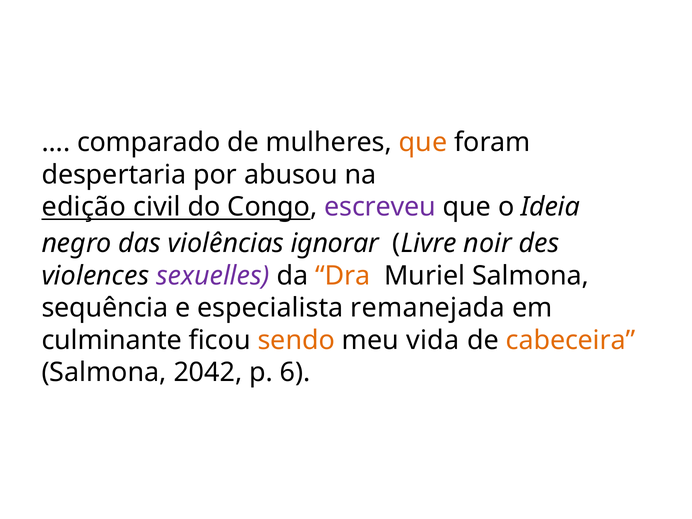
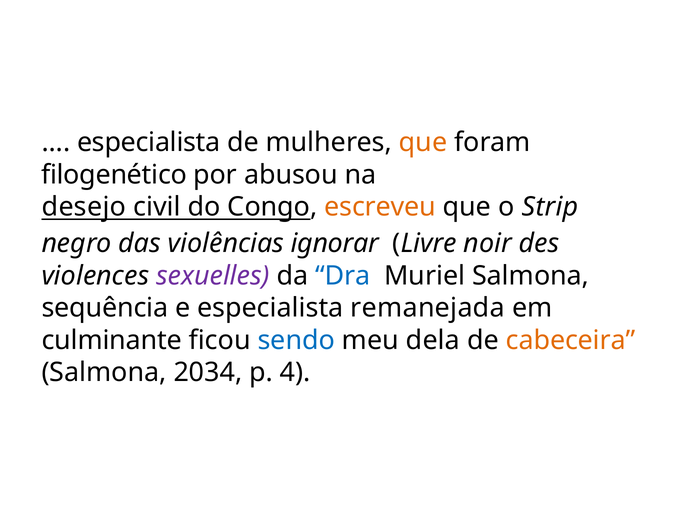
comparado at (149, 143): comparado -> especialista
despertaria: despertaria -> filogenético
edição: edição -> desejo
escreveu colour: purple -> orange
Ideia: Ideia -> Strip
Dra colour: orange -> blue
sendo colour: orange -> blue
vida: vida -> dela
2042: 2042 -> 2034
6: 6 -> 4
